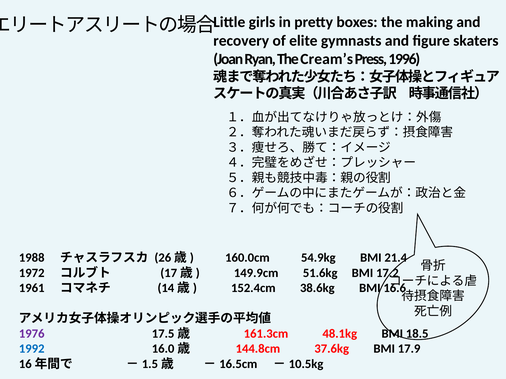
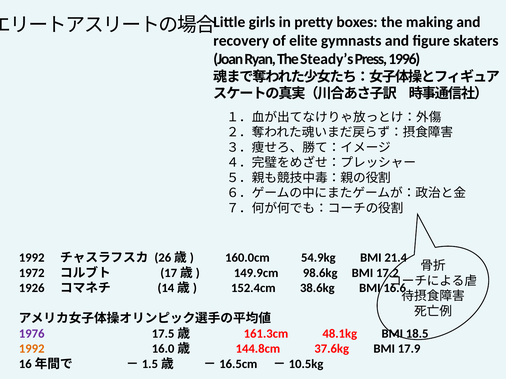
Cream’s: Cream’s -> Steady’s
1988 at (32, 258): 1988 -> 1992
51.6kg: 51.6kg -> 98.6kg
1961: 1961 -> 1926
1992 at (32, 349) colour: blue -> orange
